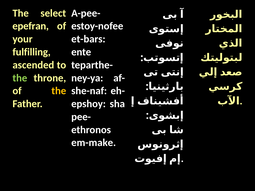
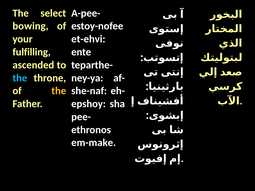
epefran: epefran -> bowing
et-bars: et-bars -> et-ehvi
the at (20, 78) colour: light green -> light blue
